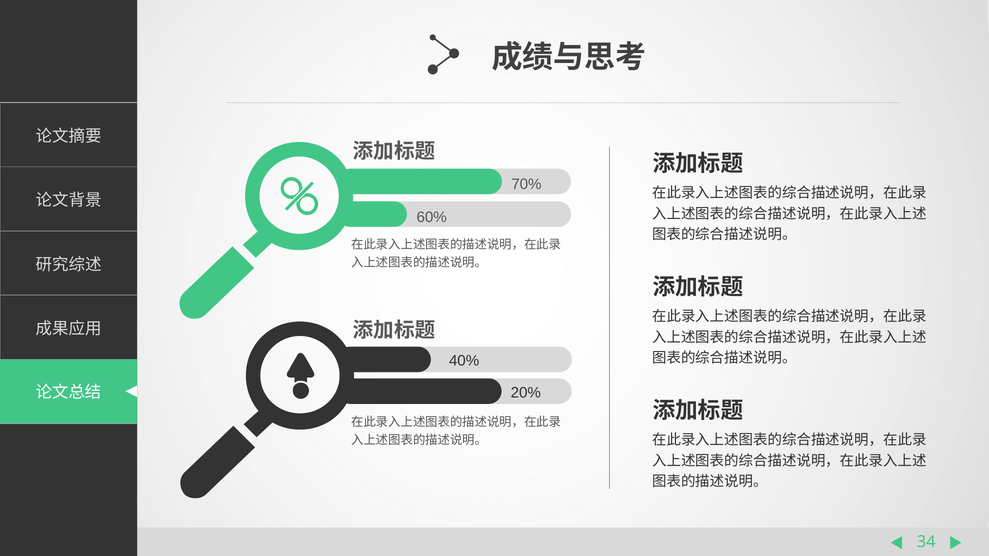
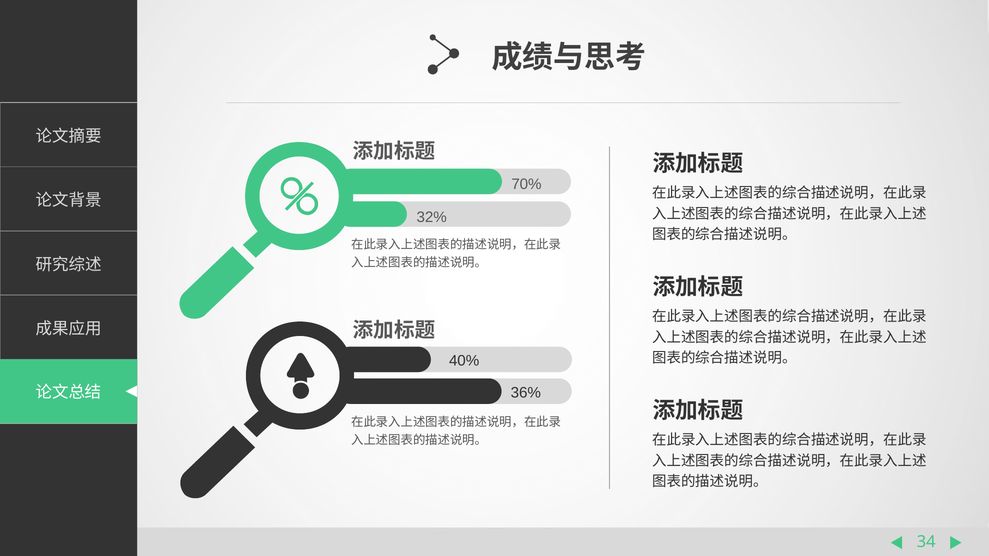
60%: 60% -> 32%
20%: 20% -> 36%
